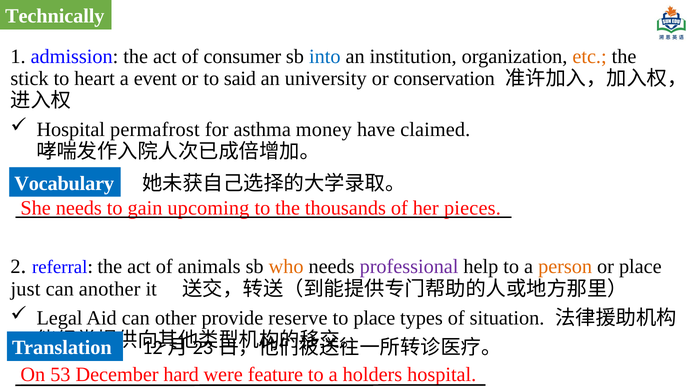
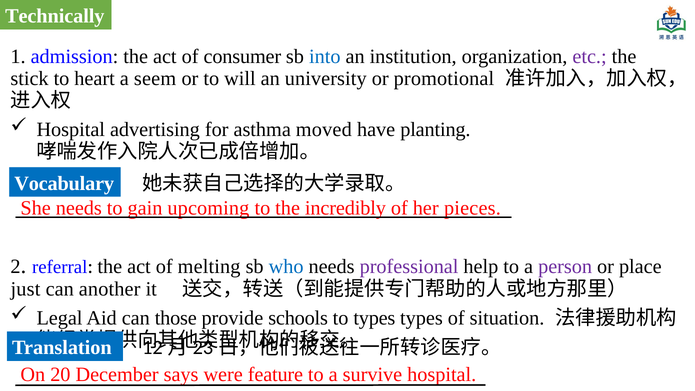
etc colour: orange -> purple
event: event -> seem
said: said -> will
conservation: conservation -> promotional
permafrost: permafrost -> advertising
money: money -> moved
claimed: claimed -> planting
thousands: thousands -> incredibly
animals: animals -> melting
who colour: orange -> blue
person colour: orange -> purple
other: other -> those
reserve: reserve -> schools
to place: place -> types
53: 53 -> 20
hard: hard -> says
holders: holders -> survive
